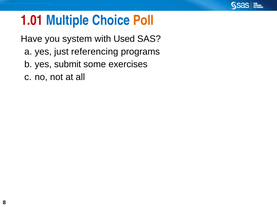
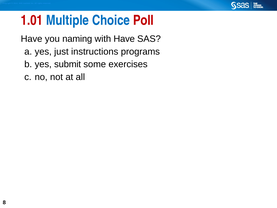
Poll colour: orange -> red
system: system -> naming
with Used: Used -> Have
referencing: referencing -> instructions
